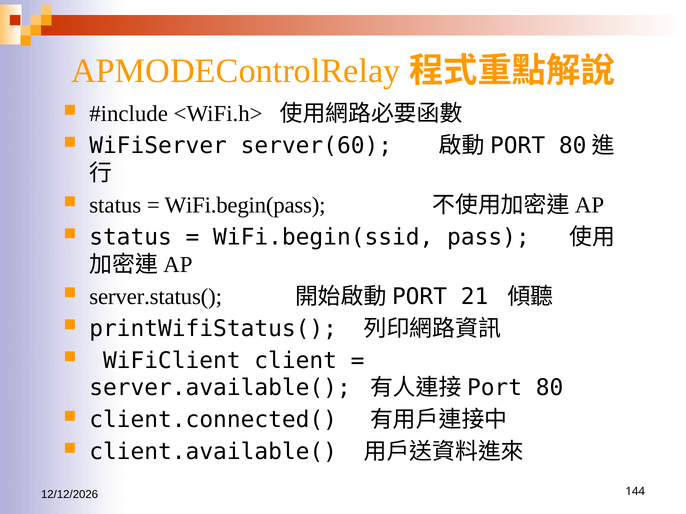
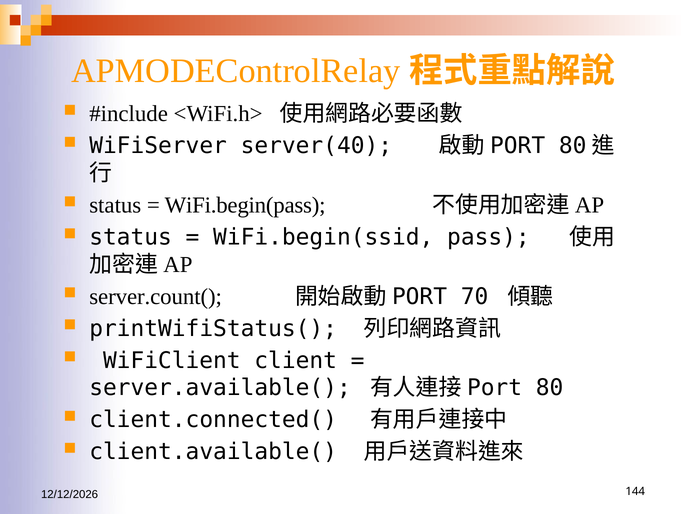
server(60: server(60 -> server(40
server.status(: server.status( -> server.count(
21: 21 -> 70
